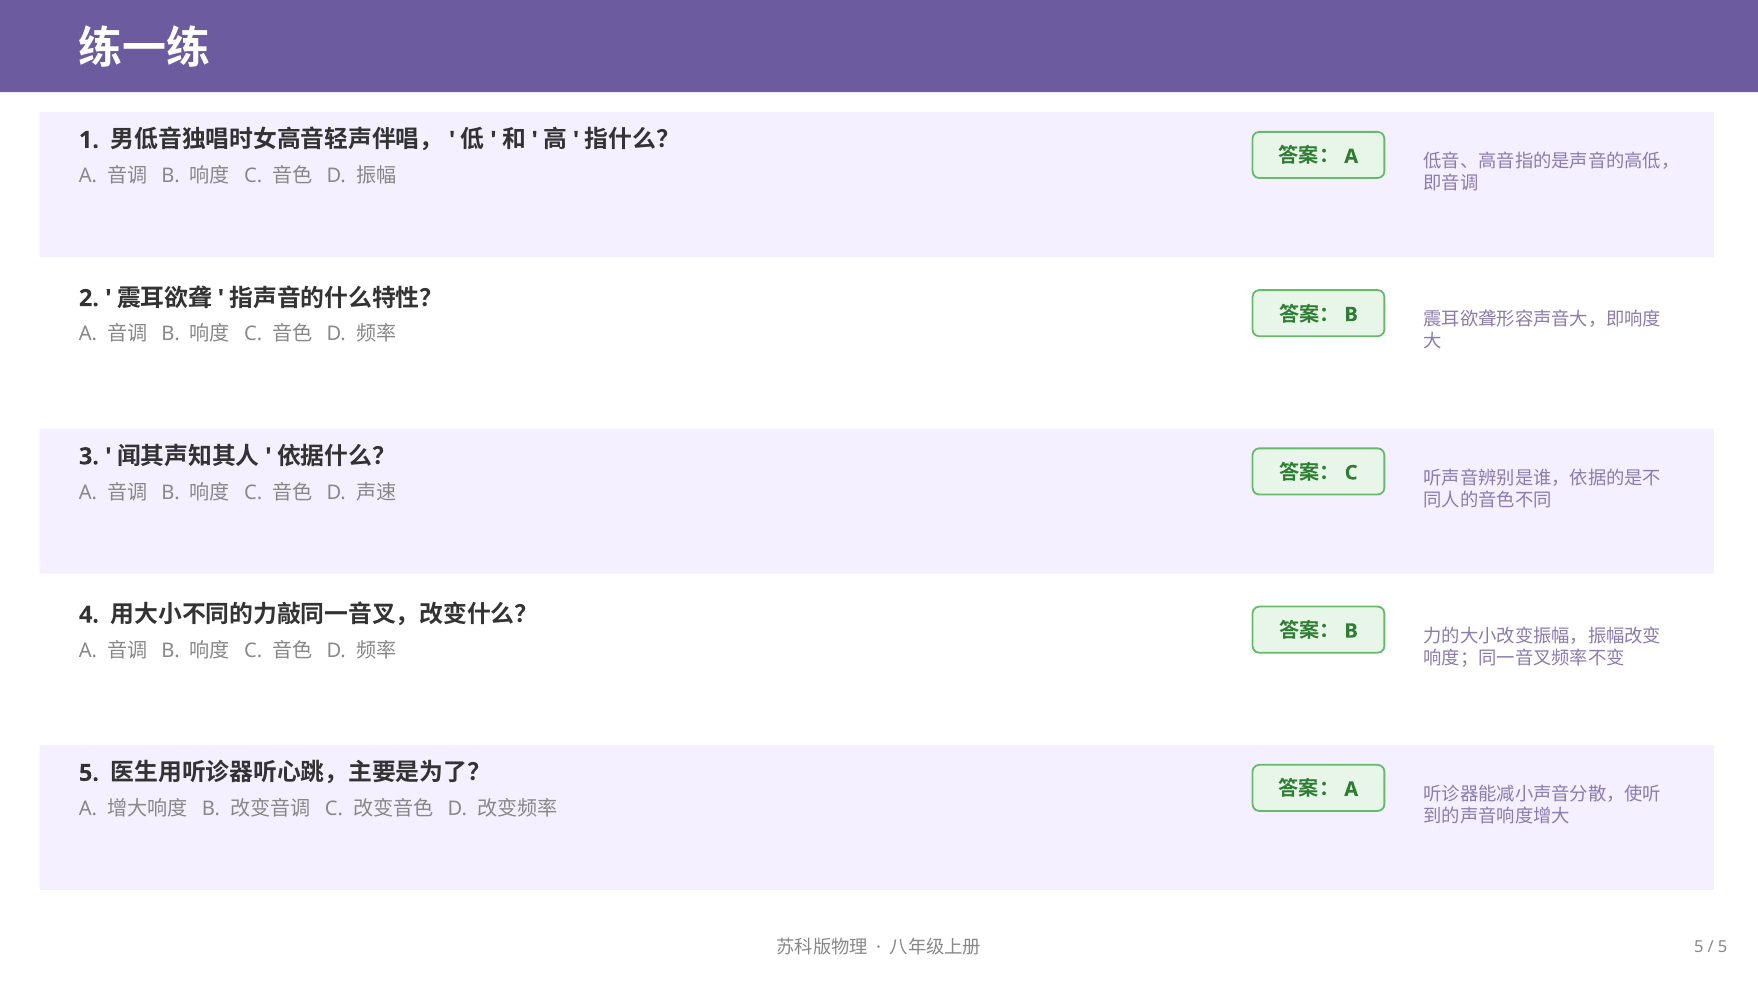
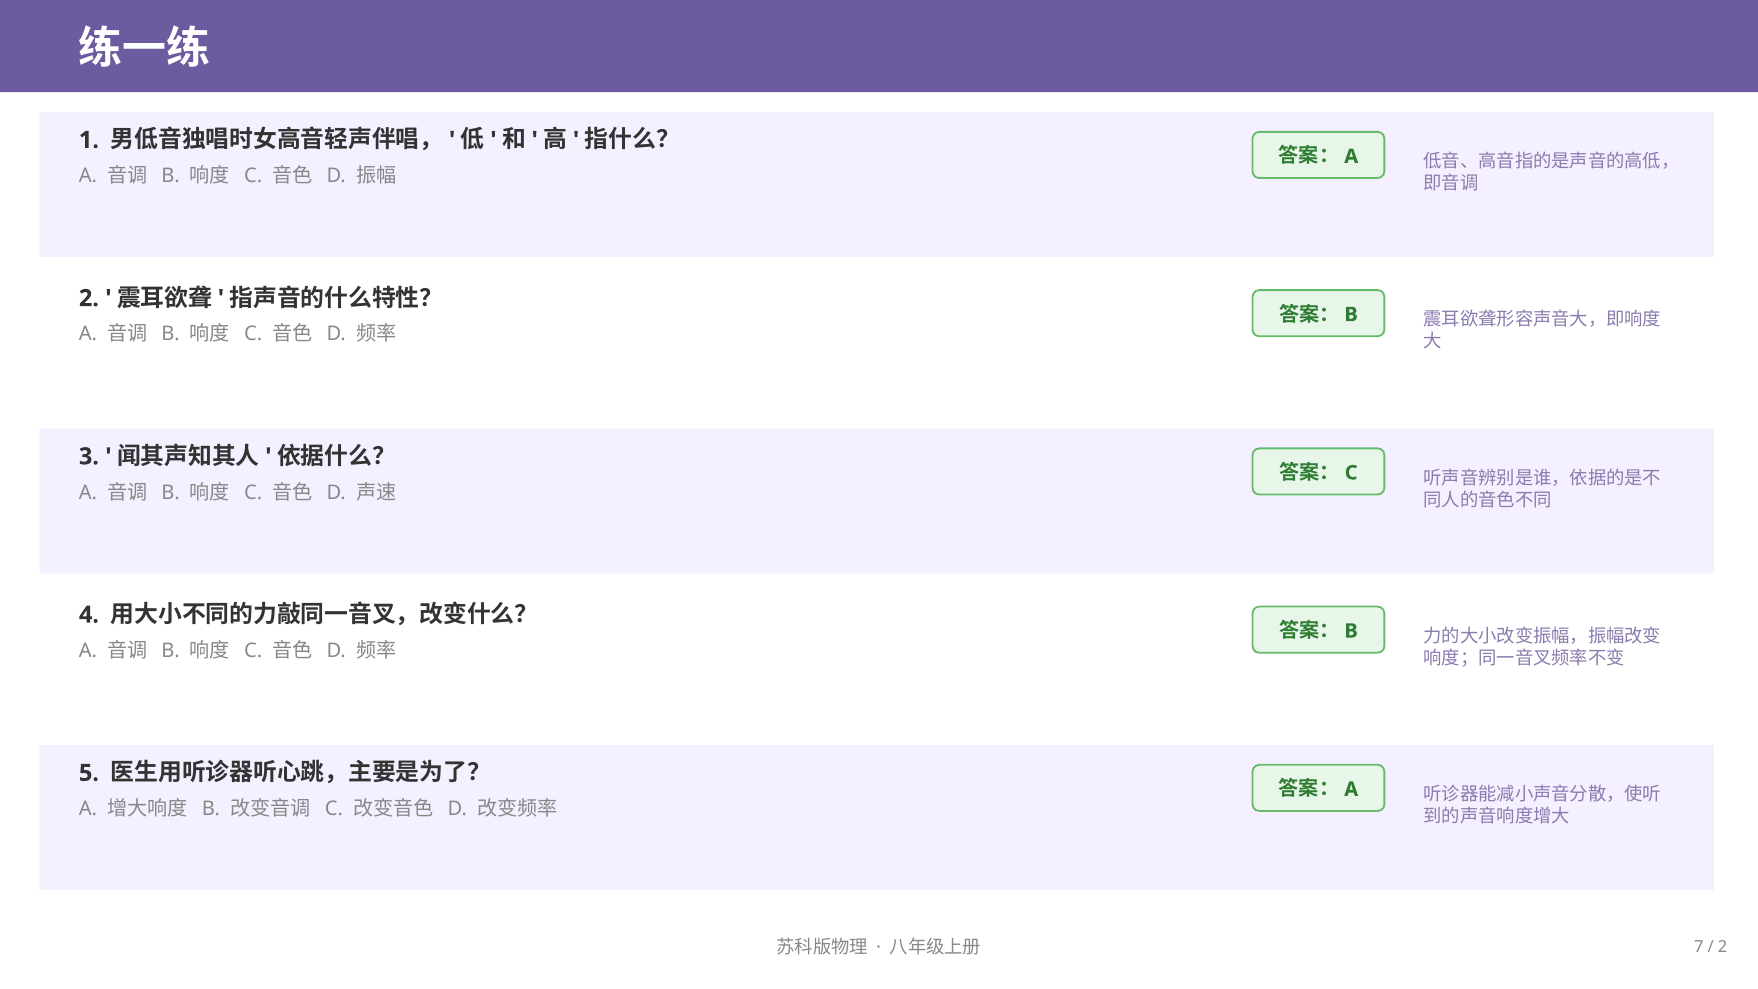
5 at (1699, 947): 5 -> 7
5 at (1723, 947): 5 -> 2
